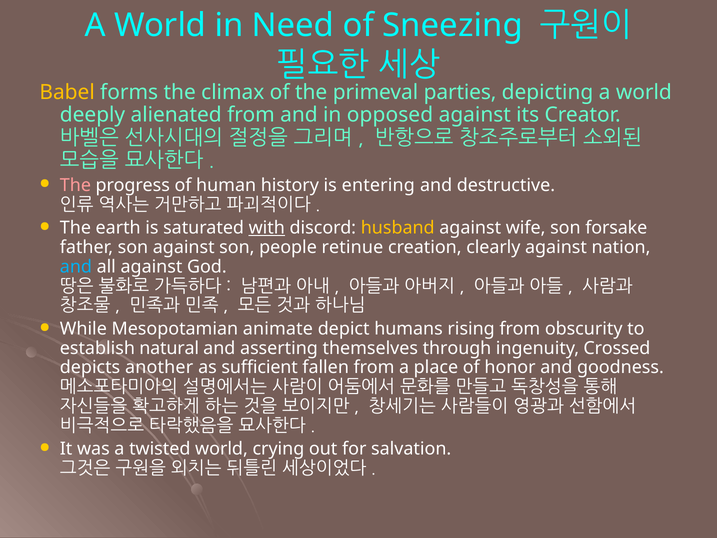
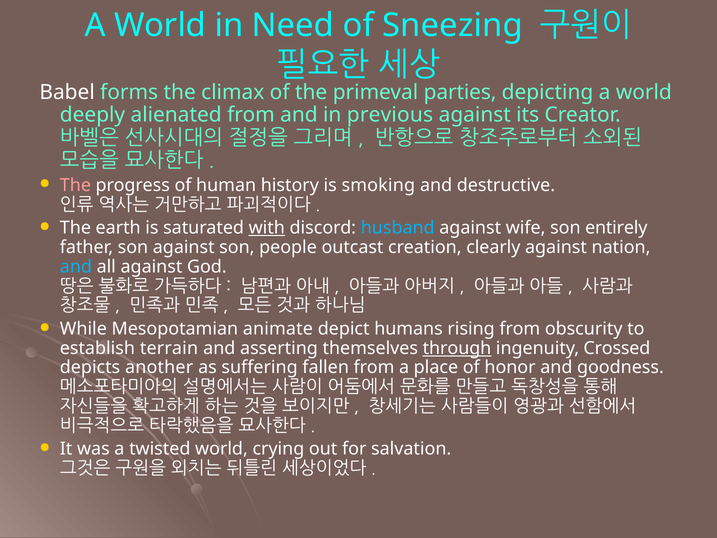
Babel colour: yellow -> white
opposed: opposed -> previous
entering: entering -> smoking
husband colour: yellow -> light blue
forsake: forsake -> entirely
retinue: retinue -> outcast
natural: natural -> terrain
through underline: none -> present
sufficient: sufficient -> suffering
